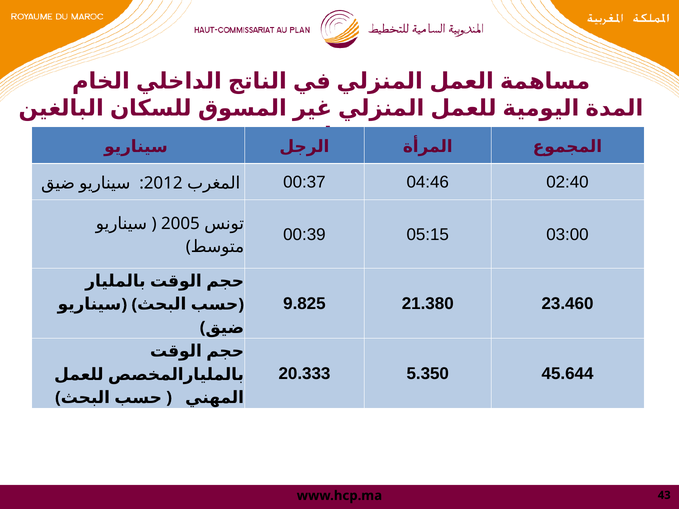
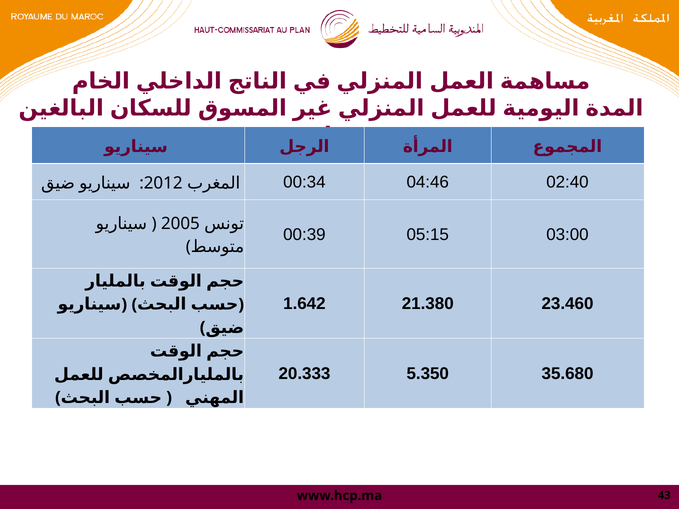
00:37: 00:37 -> 00:34
9.825: 9.825 -> 1.642
45.644: 45.644 -> 35.680
